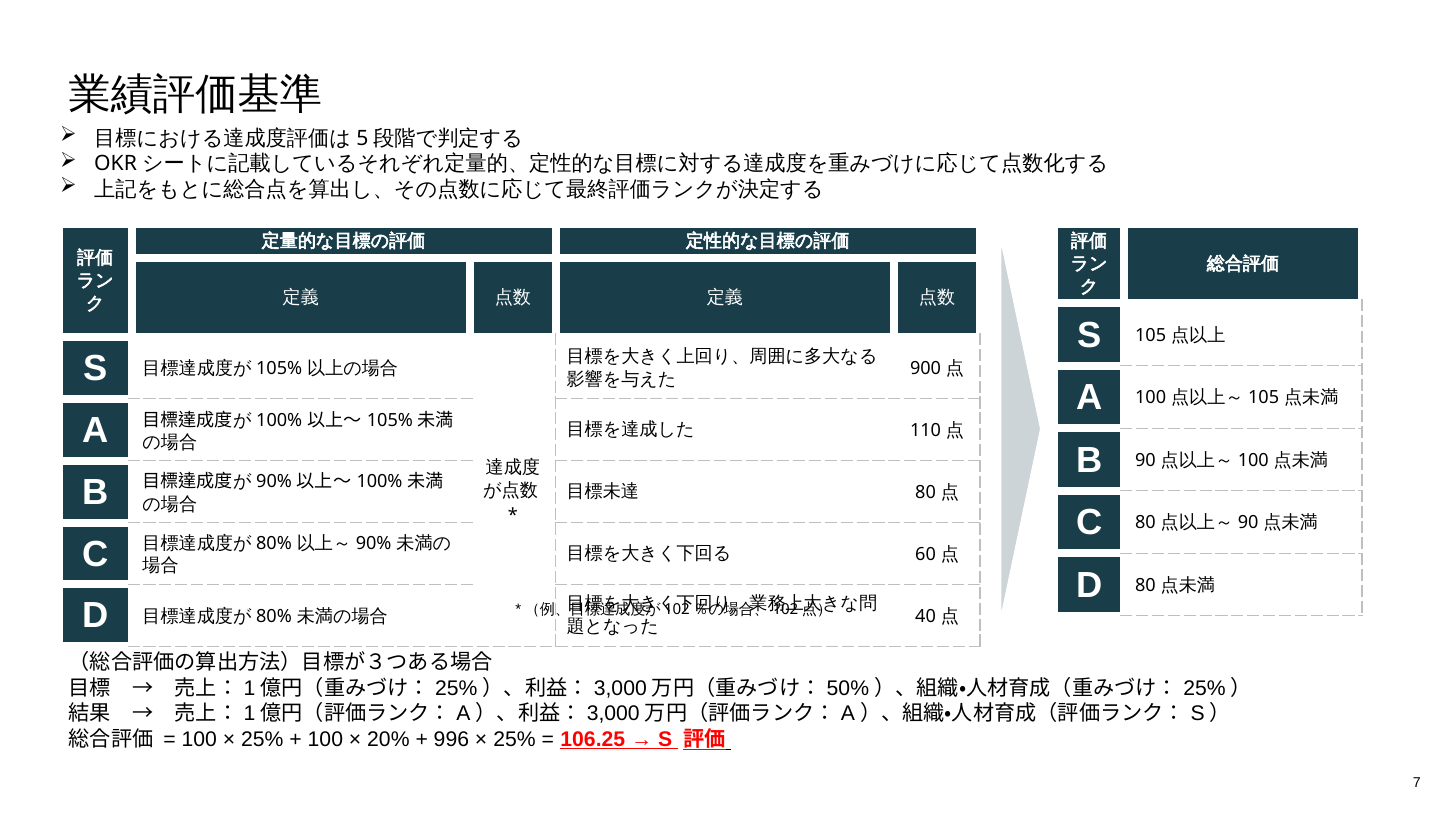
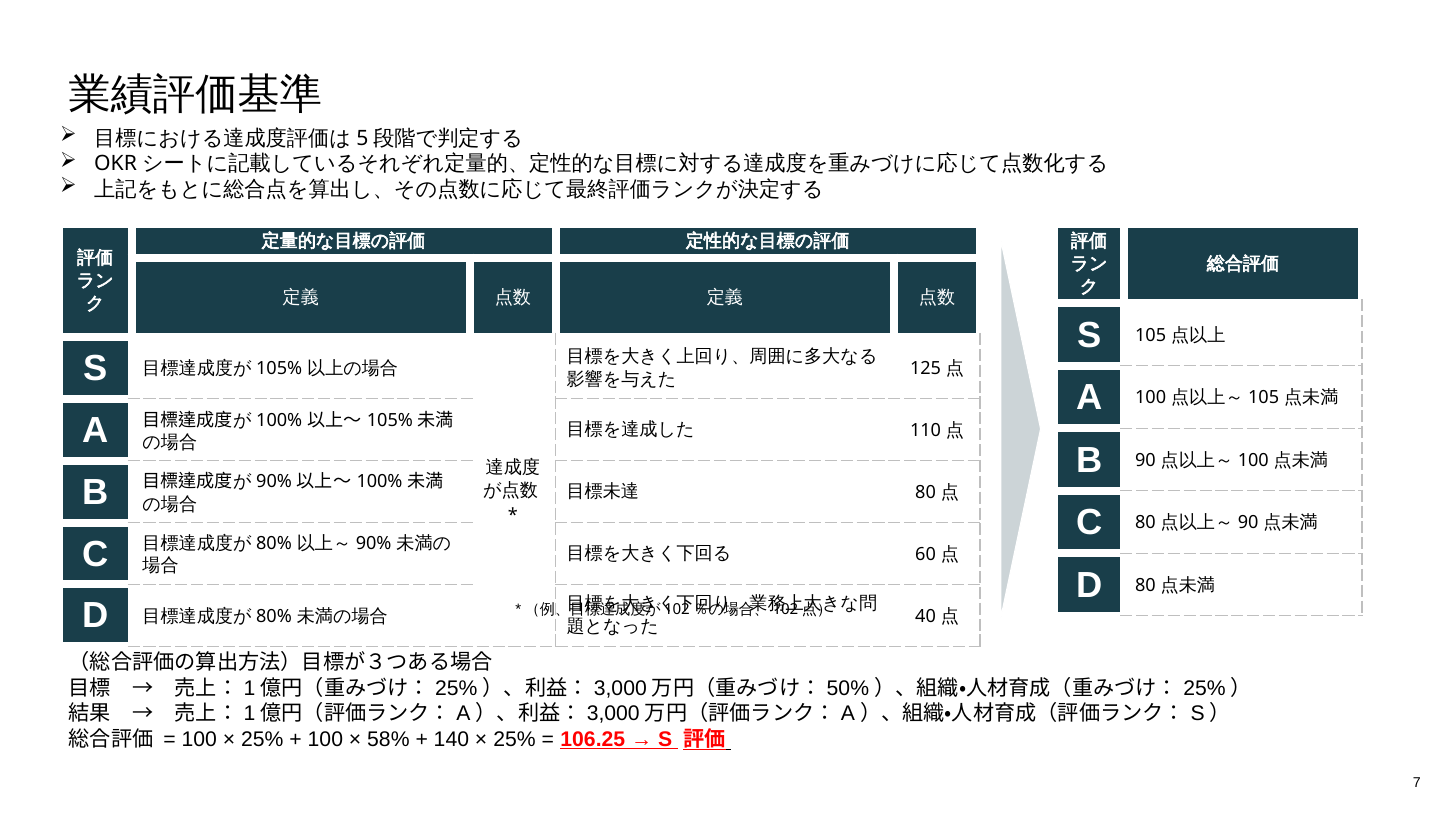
900: 900 -> 125
20%: 20% -> 58%
996: 996 -> 140
